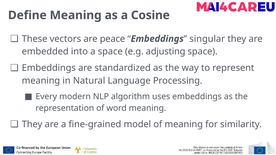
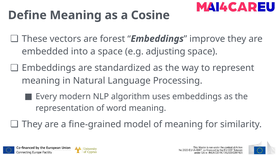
peace: peace -> forest
singular: singular -> improve
